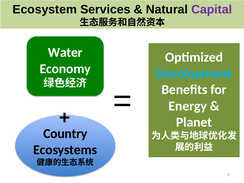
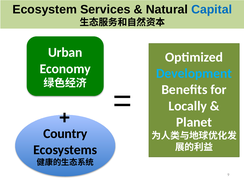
Capital colour: purple -> blue
Water: Water -> Urban
Energy: Energy -> Locally
